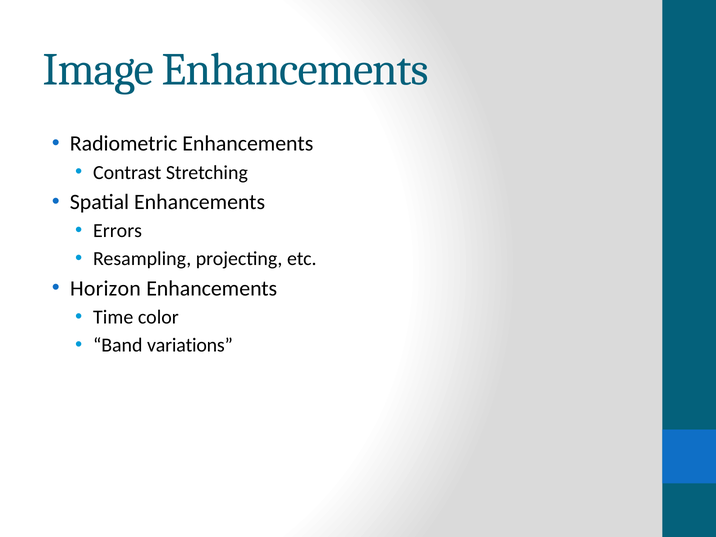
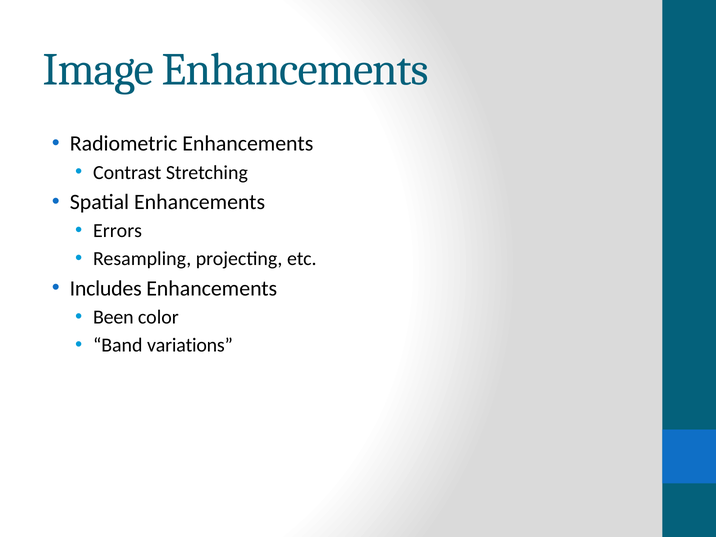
Horizon: Horizon -> Includes
Time: Time -> Been
